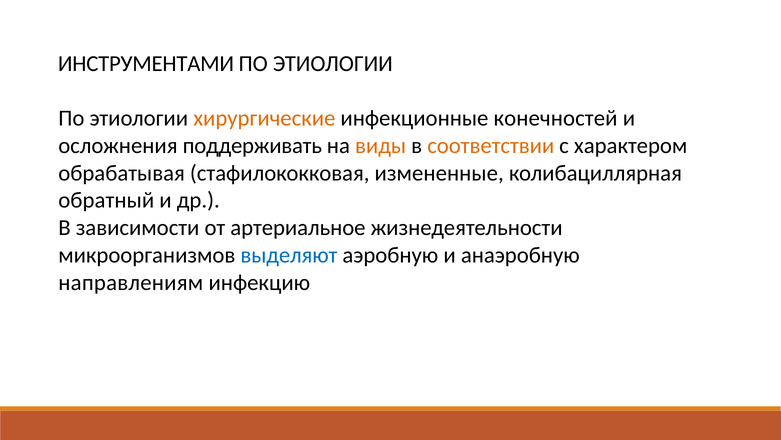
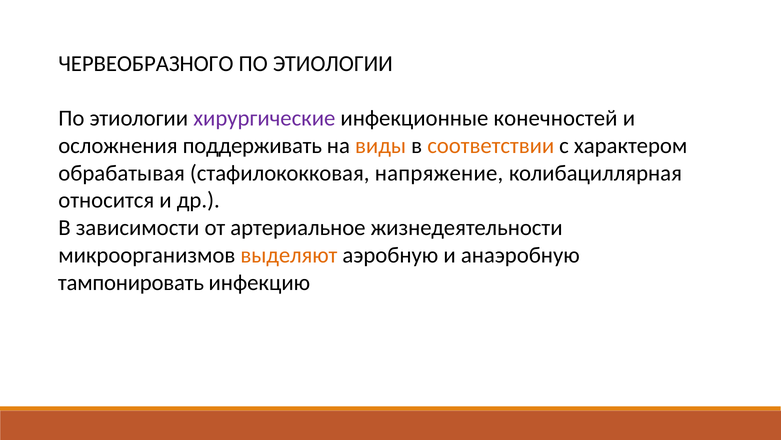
ИНСТРУМЕНТАМИ: ИНСТРУМЕНТАМИ -> ЧЕРВЕОБРАЗНОГО
хирургические colour: orange -> purple
измененные: измененные -> напряжение
обратный: обратный -> относится
выделяют colour: blue -> orange
направлениям: направлениям -> тампонировать
